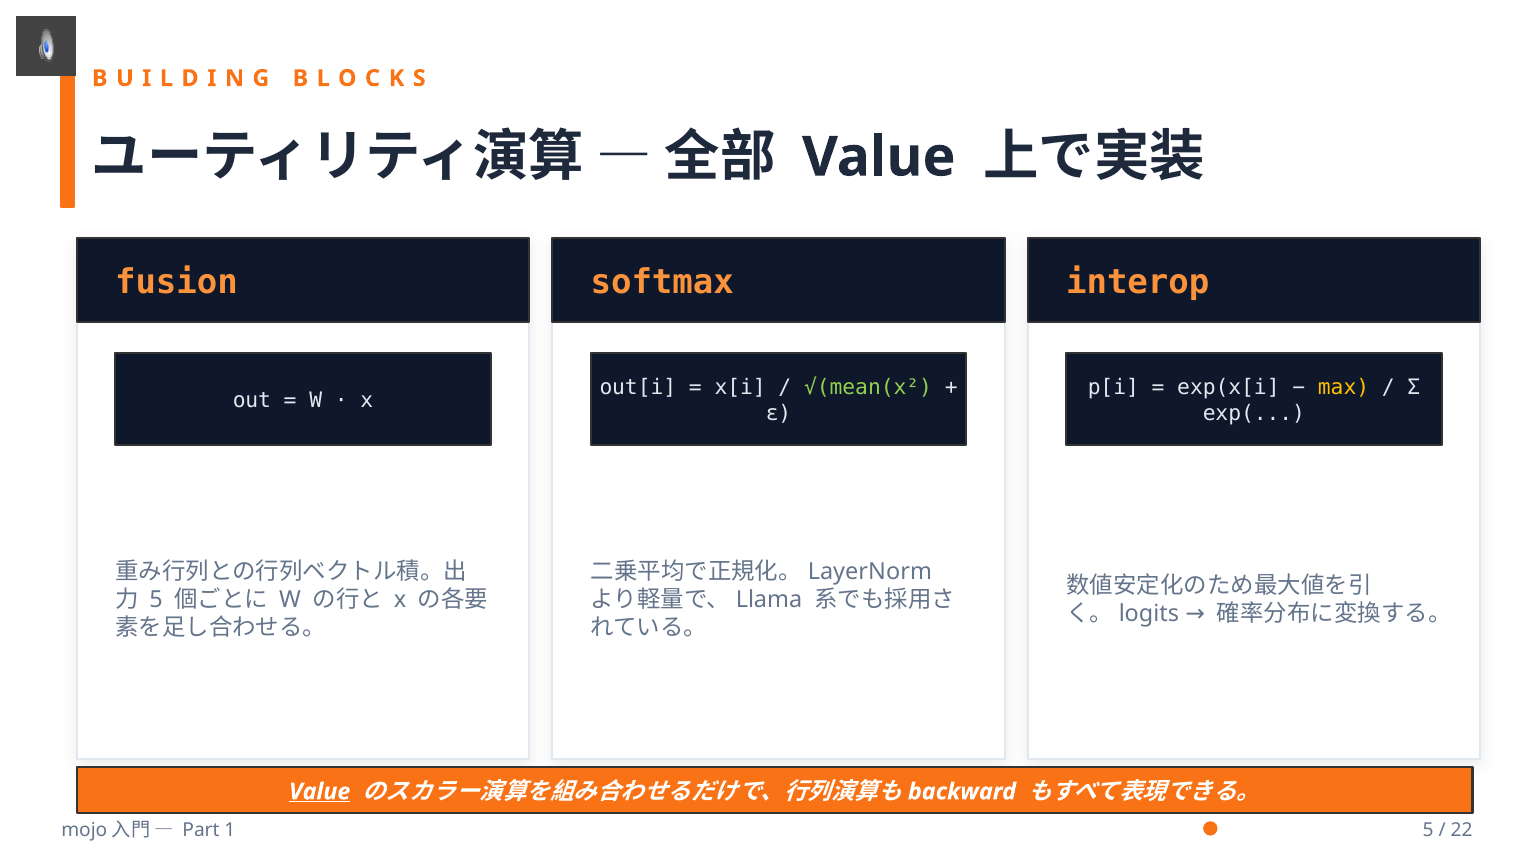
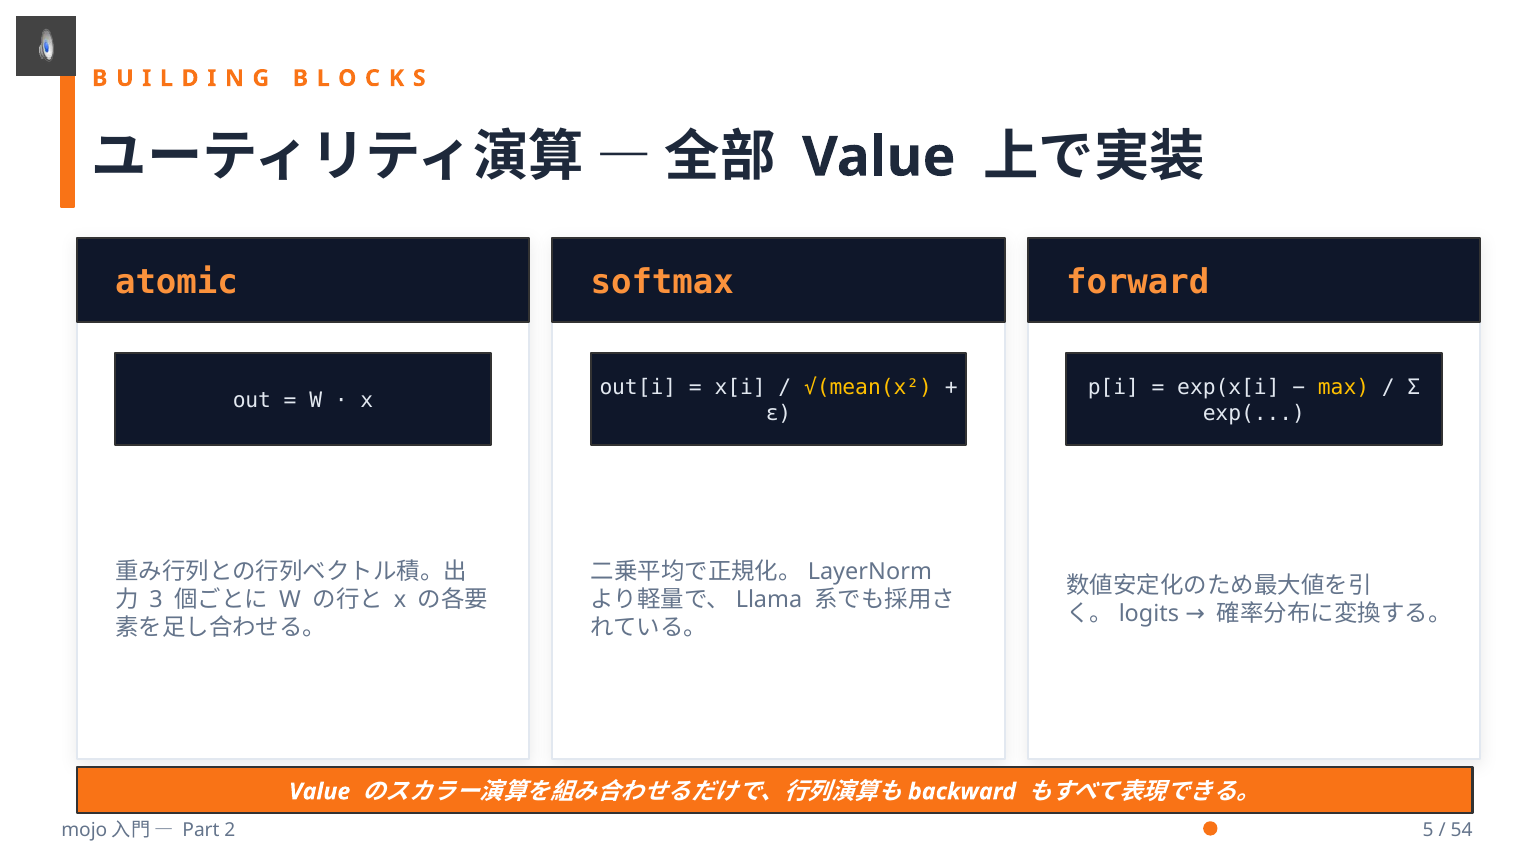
fusion: fusion -> atomic
interop: interop -> forward
√(mean(x² colour: light green -> yellow
5 at (156, 600): 5 -> 3
Value at (320, 792) underline: present -> none
1: 1 -> 2
22: 22 -> 54
